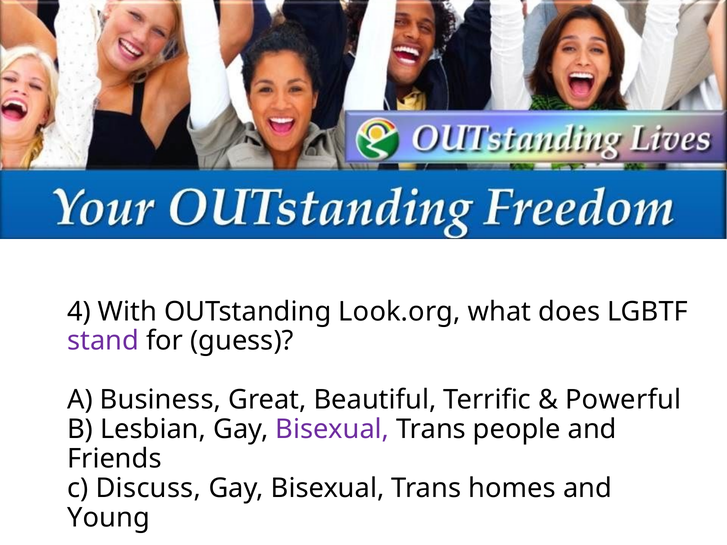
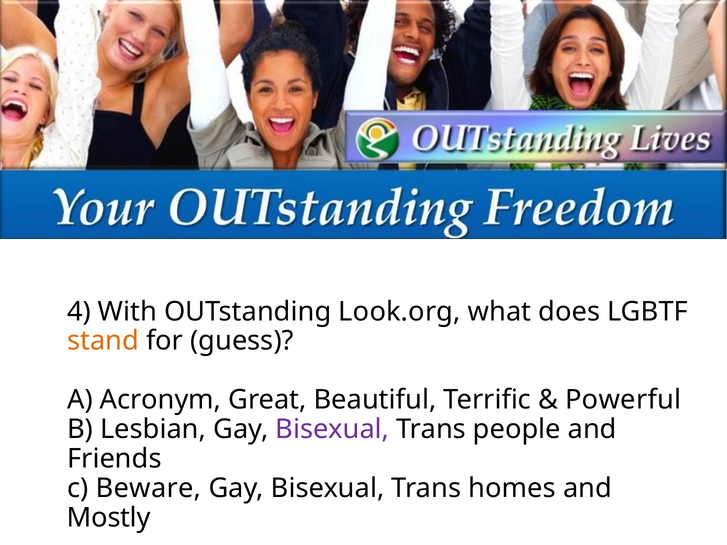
stand colour: purple -> orange
Business: Business -> Acronym
Discuss: Discuss -> Beware
Young: Young -> Mostly
